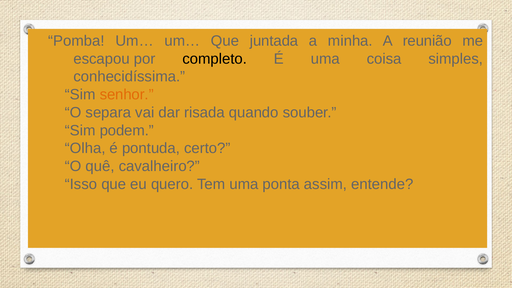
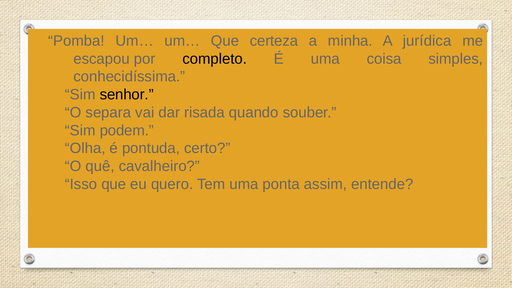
juntada: juntada -> certeza
reunião: reunião -> jurídica
senhor colour: orange -> black
